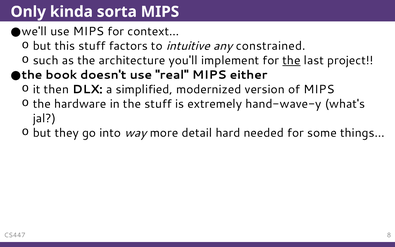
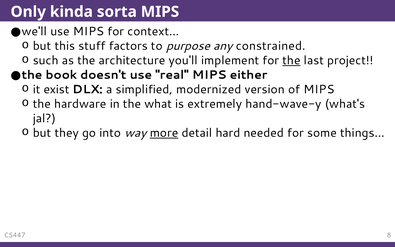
intuitive: intuitive -> purpose
then: then -> exist
the stuff: stuff -> what
more underline: none -> present
